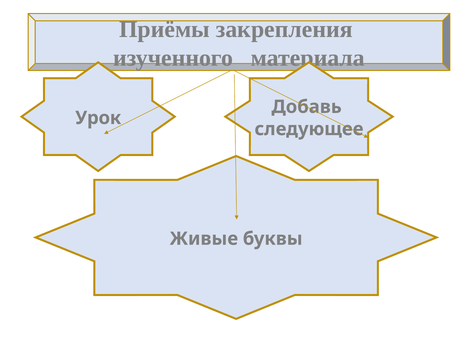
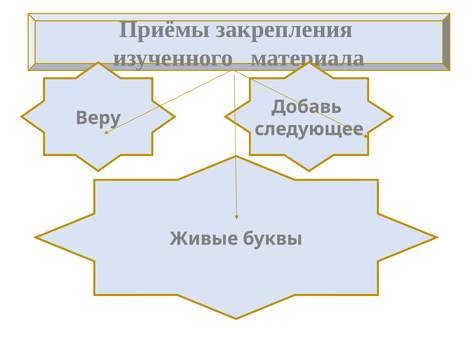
Урок: Урок -> Веру
